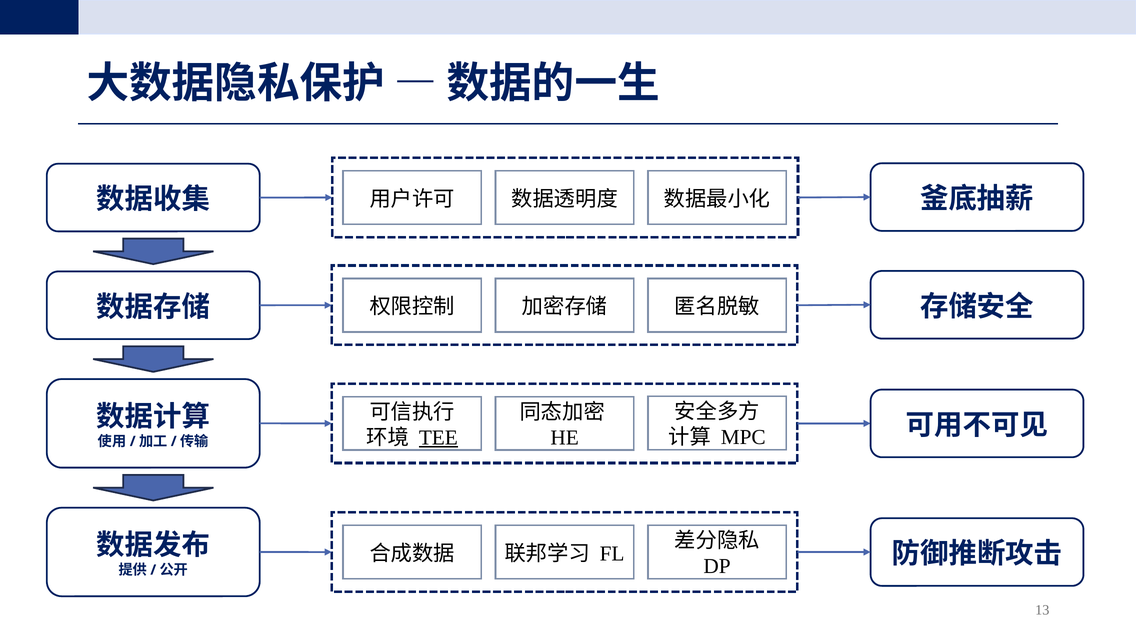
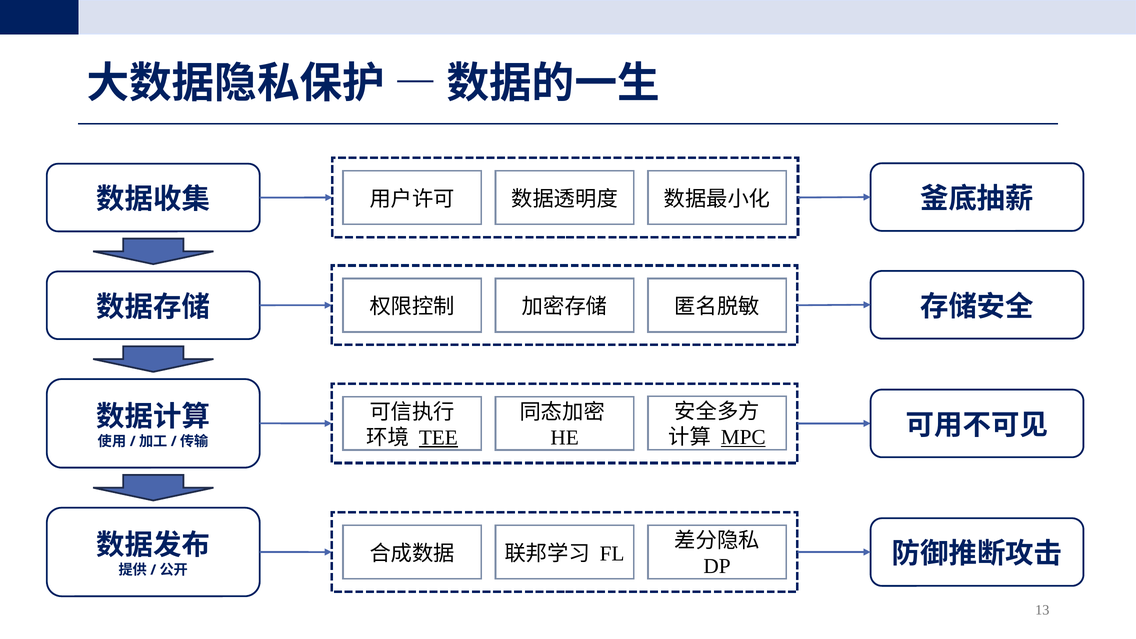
MPC underline: none -> present
